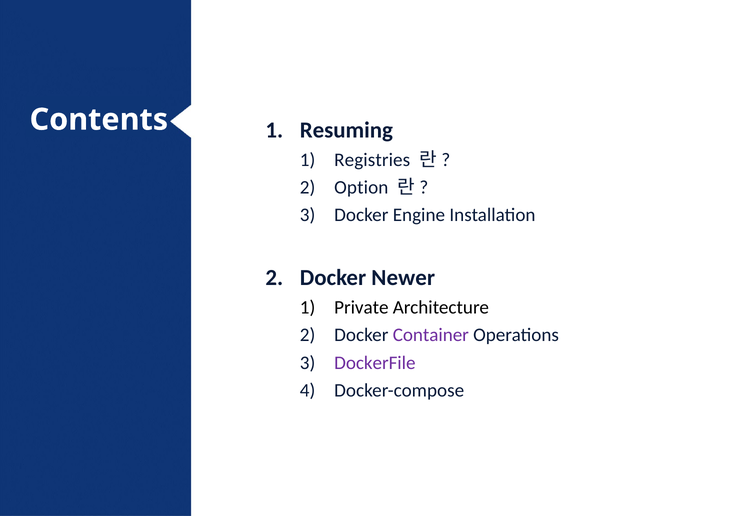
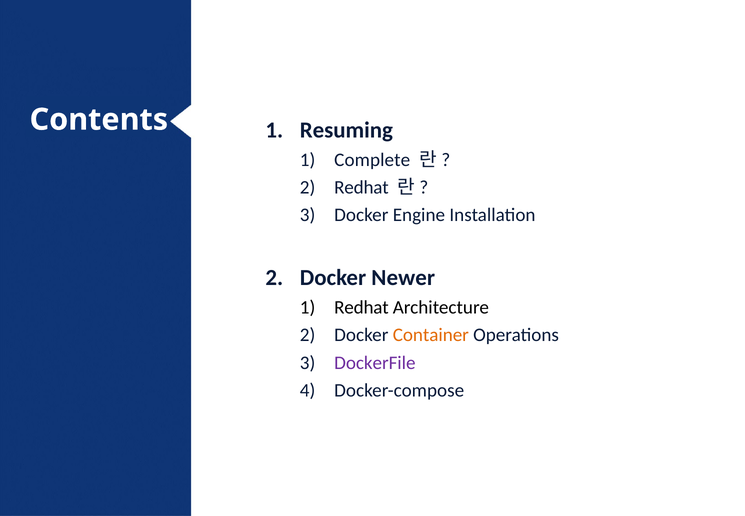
Registries: Registries -> Complete
Option at (361, 187): Option -> Redhat
Private at (361, 307): Private -> Redhat
Container colour: purple -> orange
